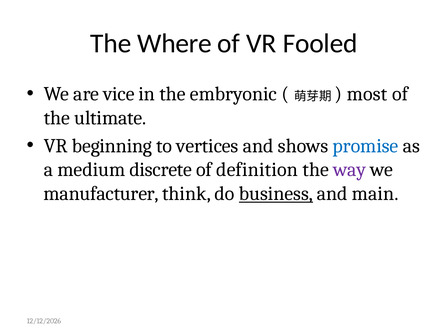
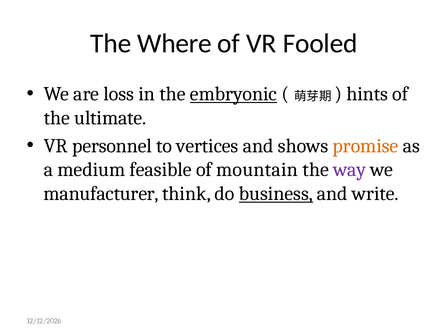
vice: vice -> loss
embryonic underline: none -> present
most: most -> hints
beginning: beginning -> personnel
promise colour: blue -> orange
discrete: discrete -> feasible
definition: definition -> mountain
main: main -> write
